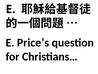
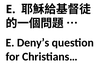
Price’s: Price’s -> Deny’s
